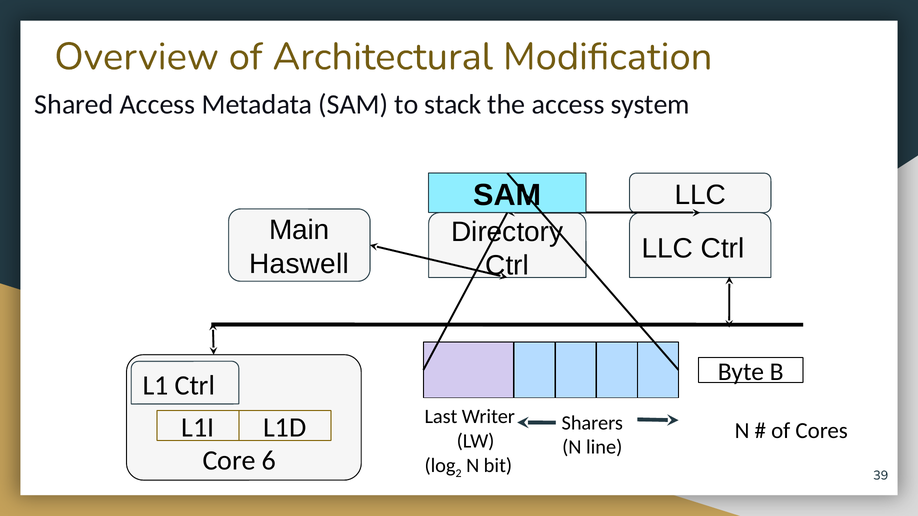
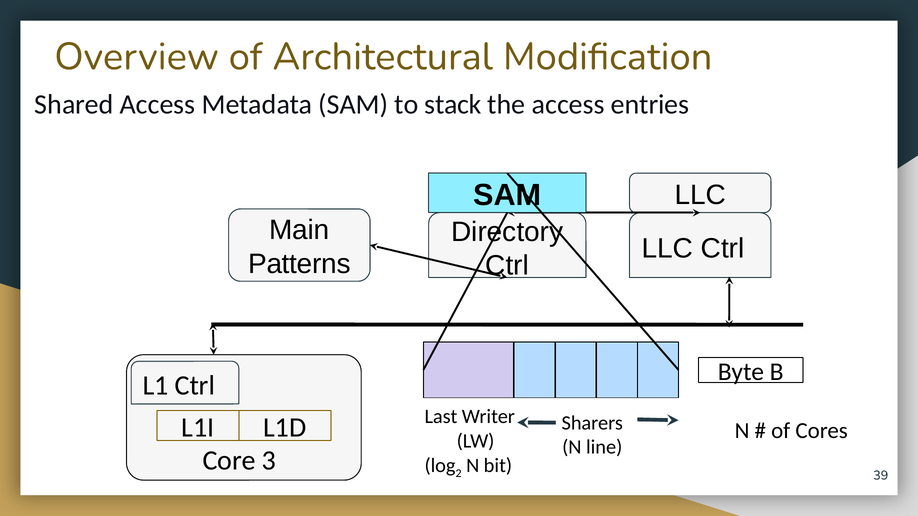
system: system -> entries
Haswell: Haswell -> Patterns
6: 6 -> 3
